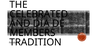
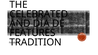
MEMBERS: MEMBERS -> FEATURES
